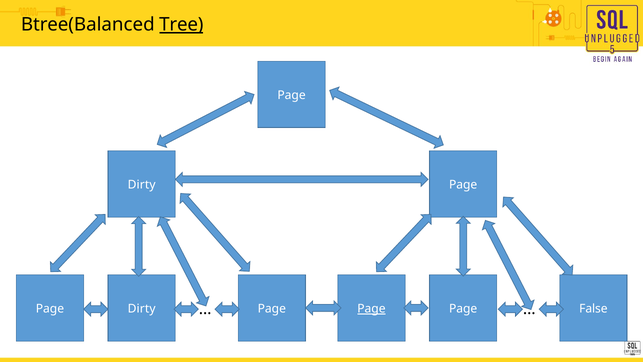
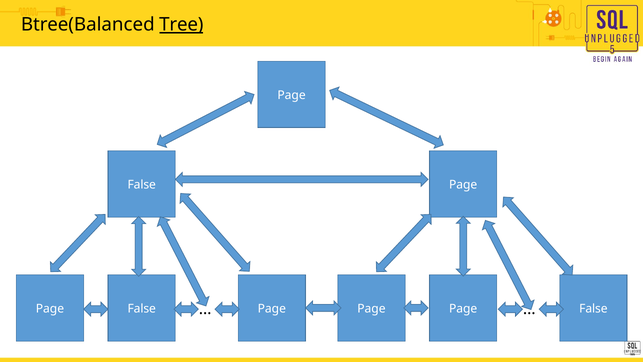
Dirty at (142, 185): Dirty -> False
Dirty at (142, 308): Dirty -> False
Page at (371, 308) underline: present -> none
